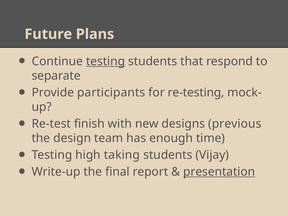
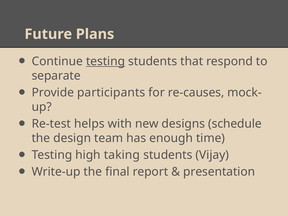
re-testing: re-testing -> re-causes
finish: finish -> helps
previous: previous -> schedule
presentation underline: present -> none
